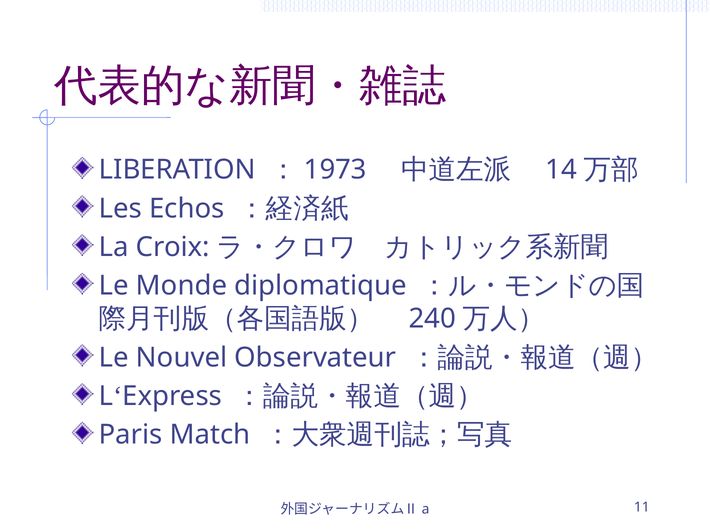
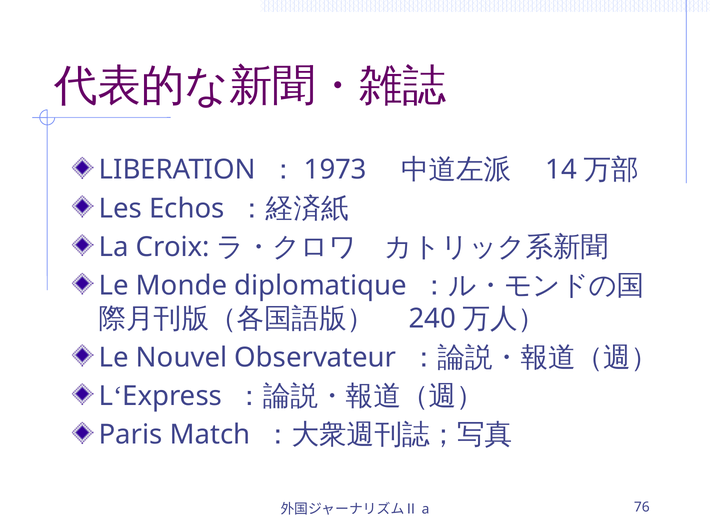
11: 11 -> 76
